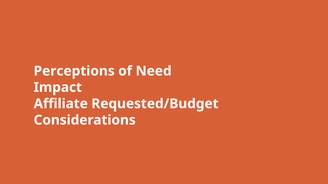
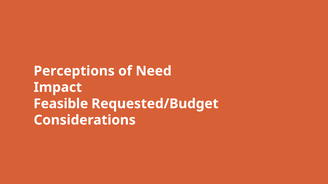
Affiliate: Affiliate -> Feasible
